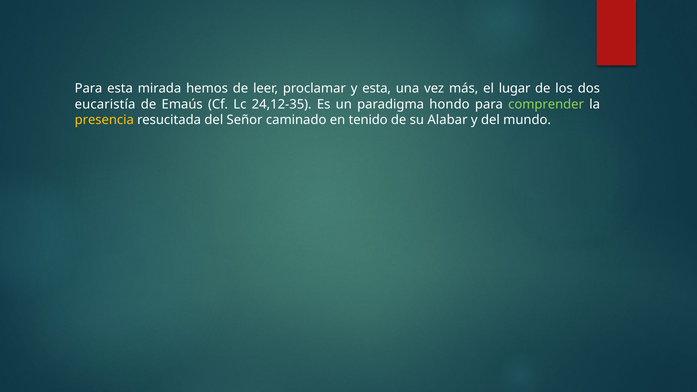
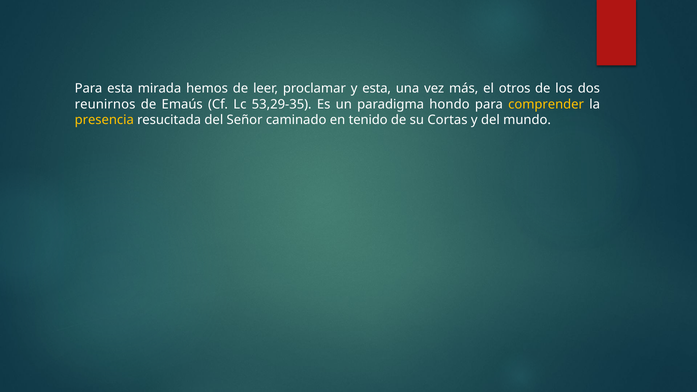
lugar: lugar -> otros
eucaristía: eucaristía -> reunirnos
24,12-35: 24,12-35 -> 53,29-35
comprender colour: light green -> yellow
Alabar: Alabar -> Cortas
